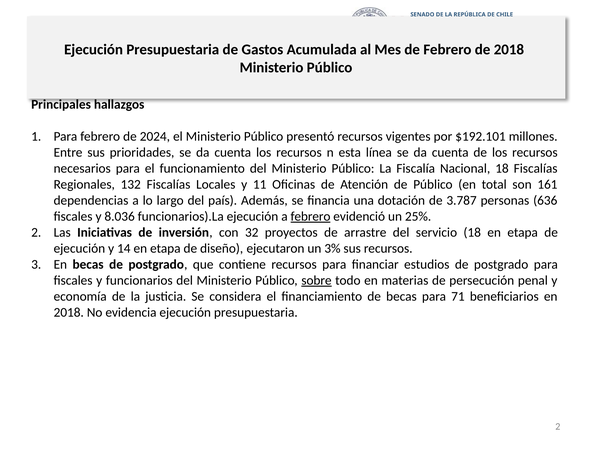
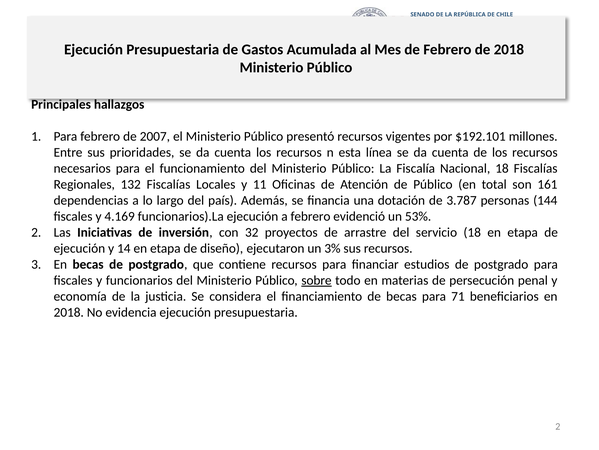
2024: 2024 -> 2007
636: 636 -> 144
8.036: 8.036 -> 4.169
febrero at (310, 216) underline: present -> none
25%: 25% -> 53%
